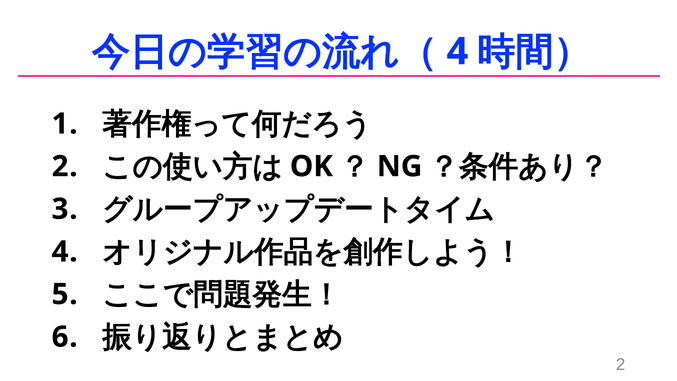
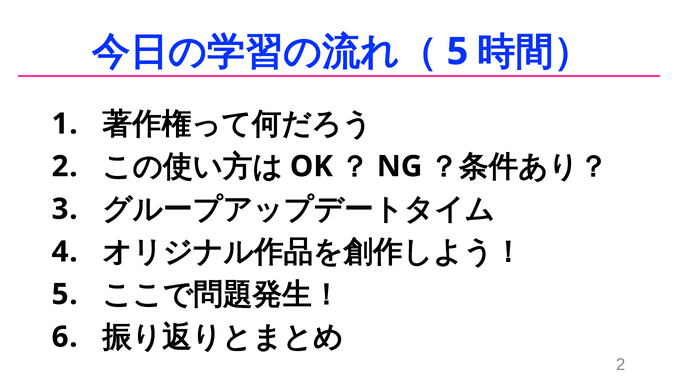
4 at (457, 52): 4 -> 5
